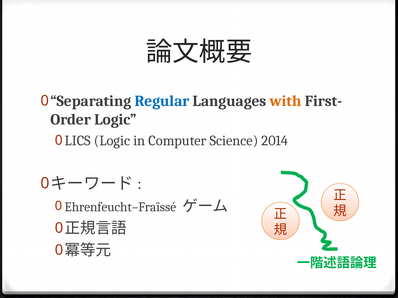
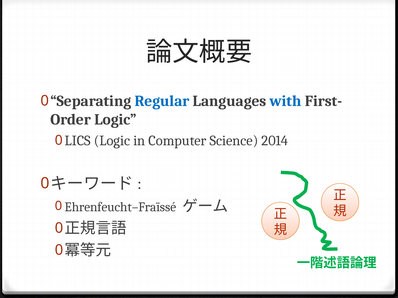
with colour: orange -> blue
